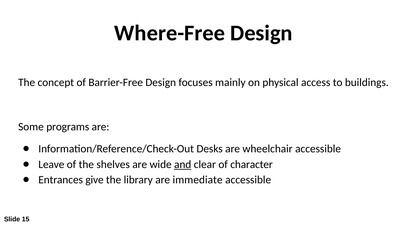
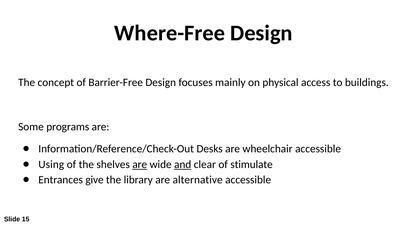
Leave: Leave -> Using
are at (140, 164) underline: none -> present
character: character -> stimulate
immediate: immediate -> alternative
